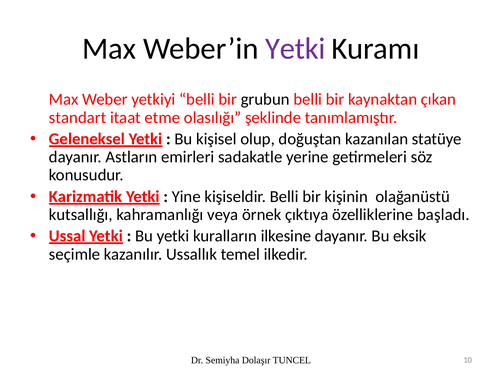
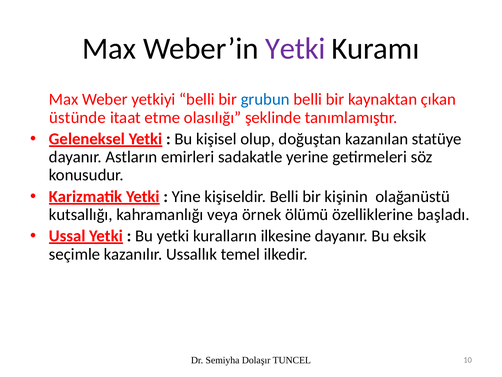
grubun colour: black -> blue
standart: standart -> üstünde
çıktıya: çıktıya -> ölümü
